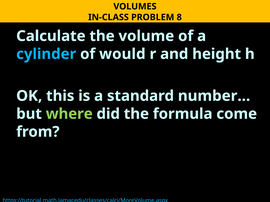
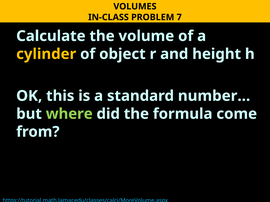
8: 8 -> 7
cylinder colour: light blue -> yellow
would: would -> object
